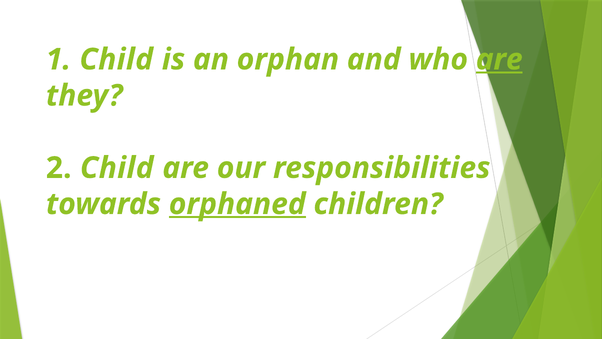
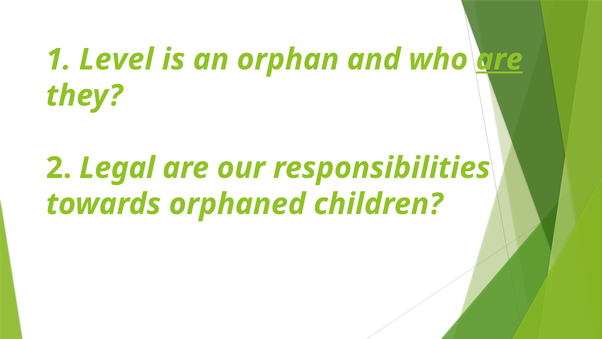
1 Child: Child -> Level
2 Child: Child -> Legal
orphaned underline: present -> none
